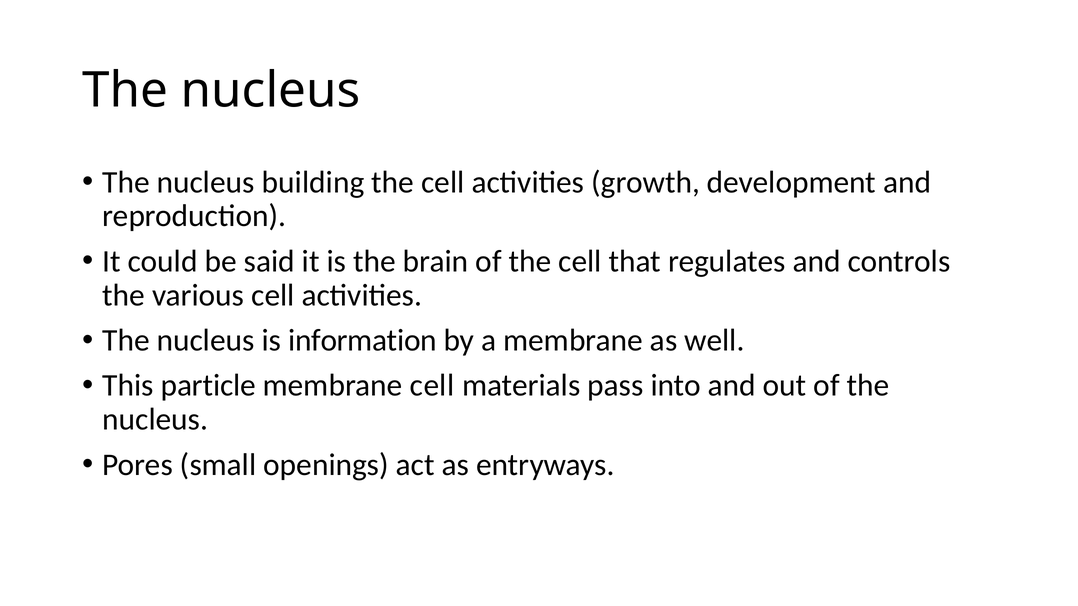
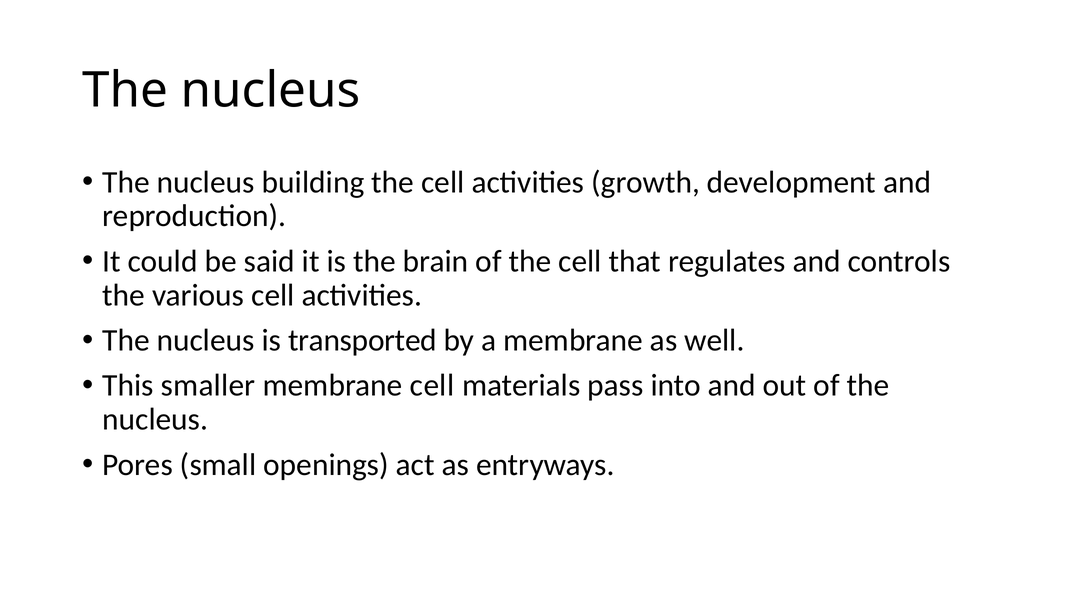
information: information -> transported
particle: particle -> smaller
